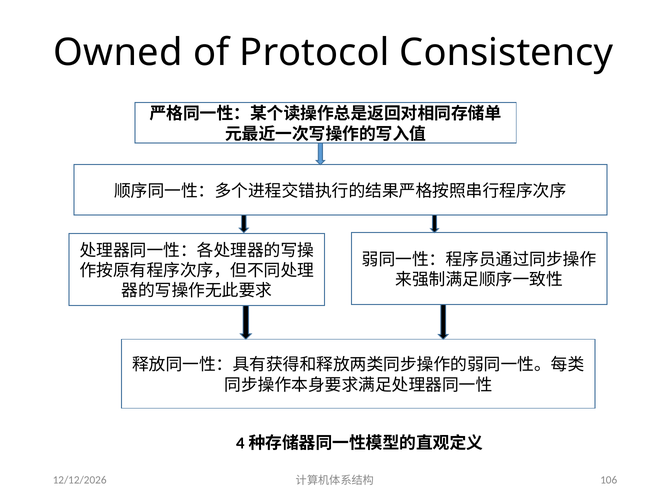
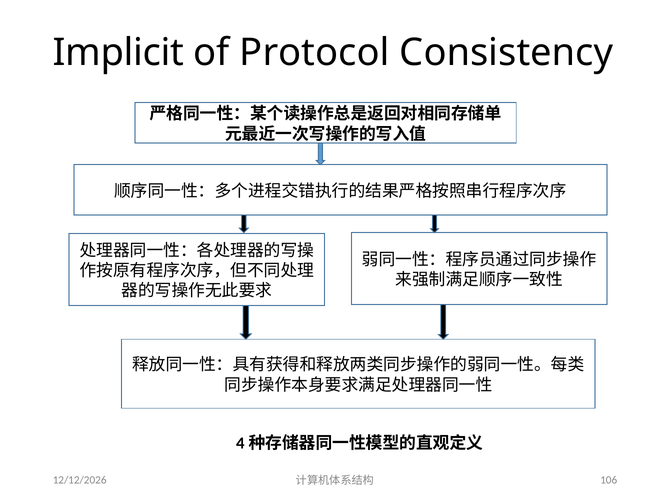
Owned: Owned -> Implicit
